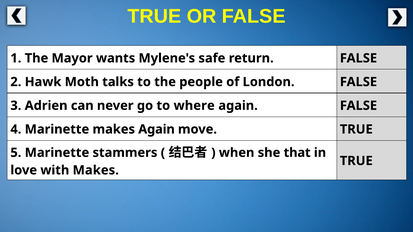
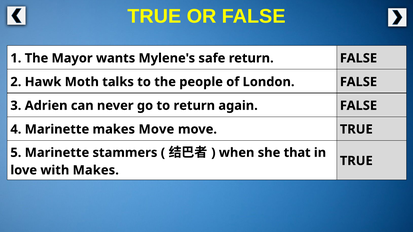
to where: where -> return
makes Again: Again -> Move
